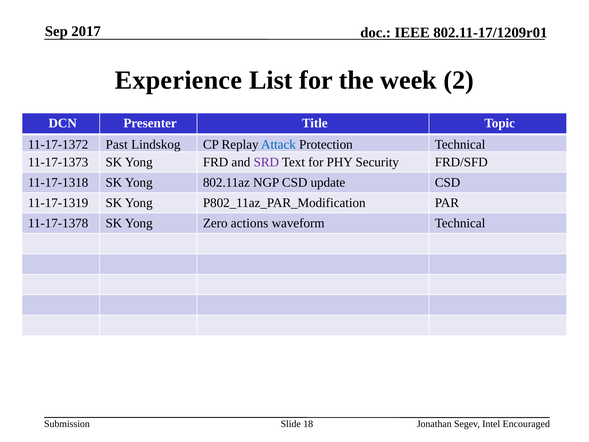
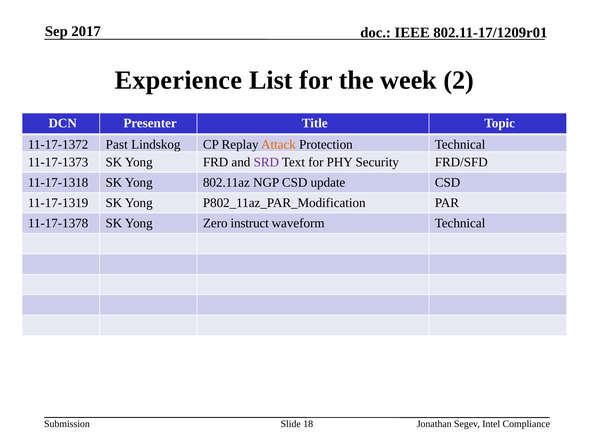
Attack colour: blue -> orange
actions: actions -> instruct
Encouraged: Encouraged -> Compliance
